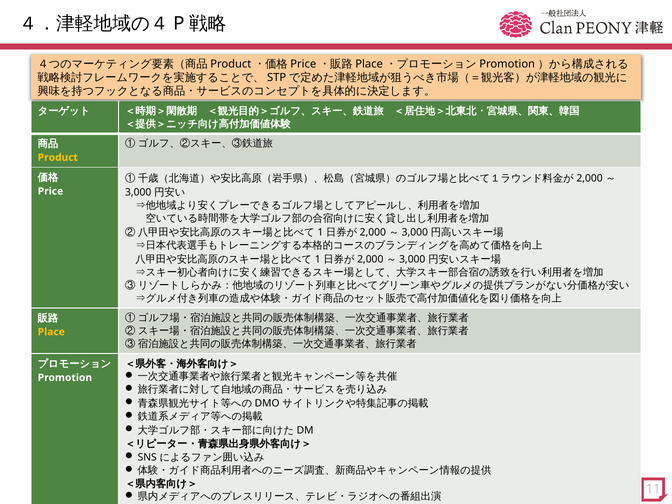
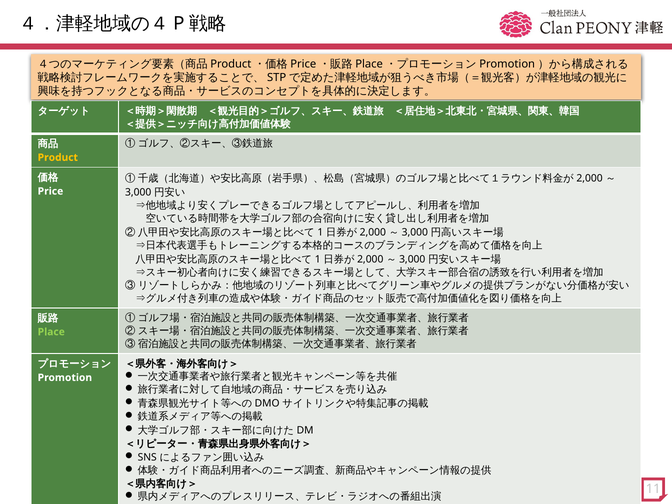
Place colour: yellow -> light green
